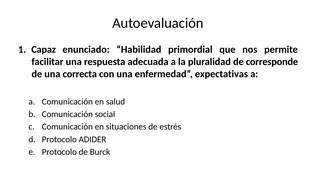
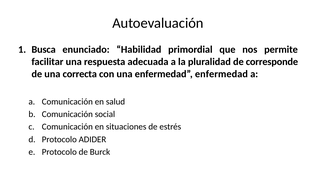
Capaz: Capaz -> Busca
enfermedad expectativas: expectativas -> enfermedad
